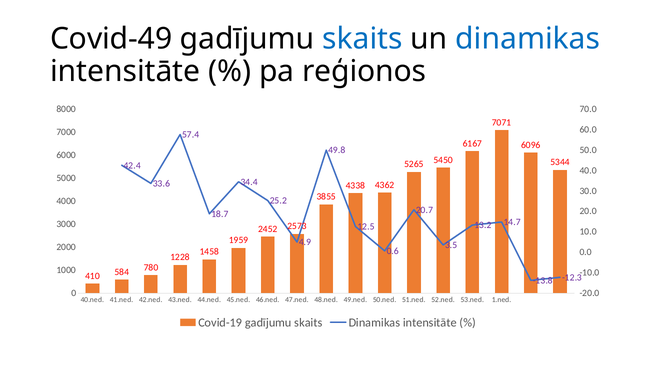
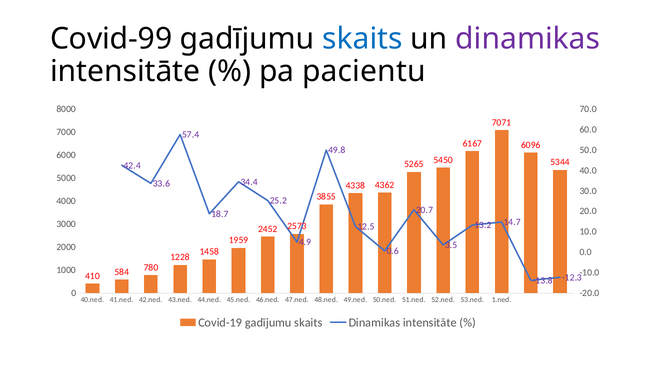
Covid-49: Covid-49 -> Covid-99
dinamikas at (528, 39) colour: blue -> purple
reģionos: reģionos -> pacientu
